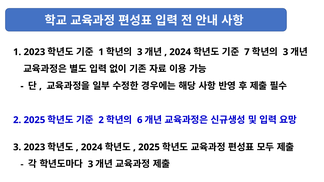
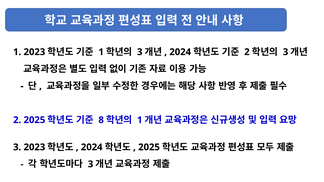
7 at (247, 52): 7 -> 2
2 at (101, 120): 2 -> 8
6 at (140, 120): 6 -> 1
